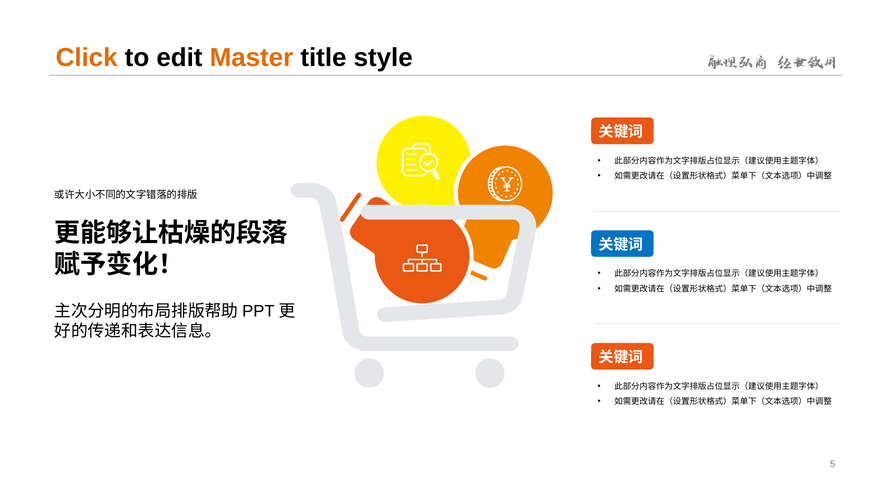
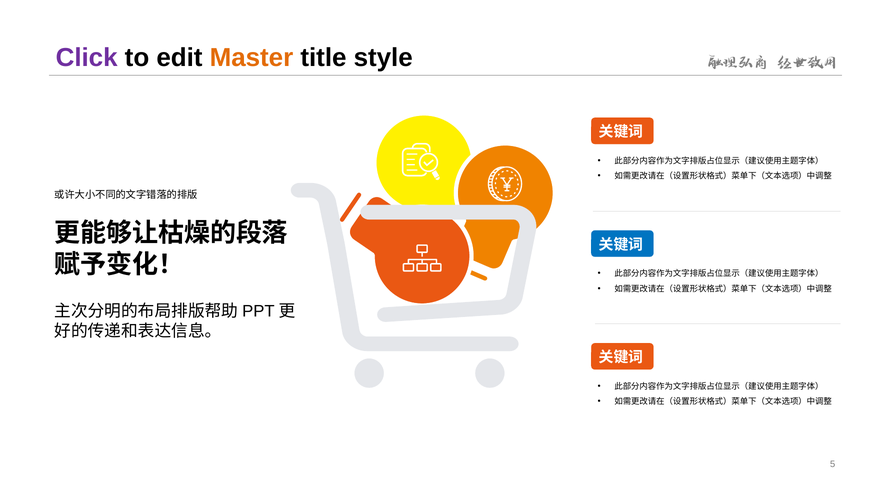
Click colour: orange -> purple
